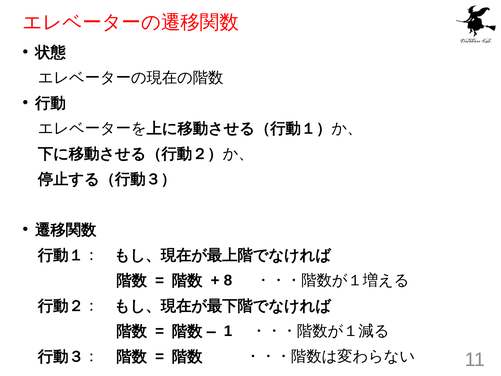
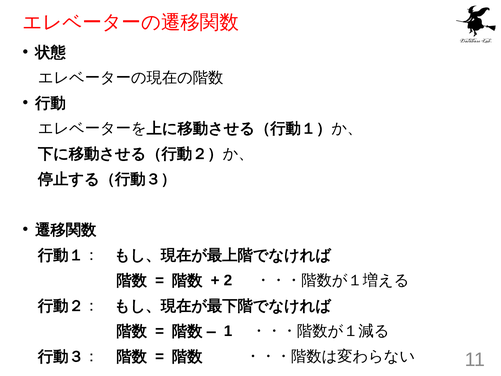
8: 8 -> 2
